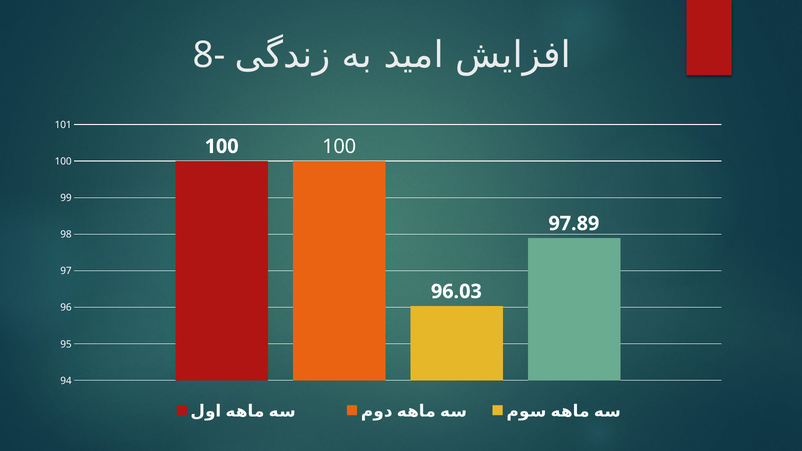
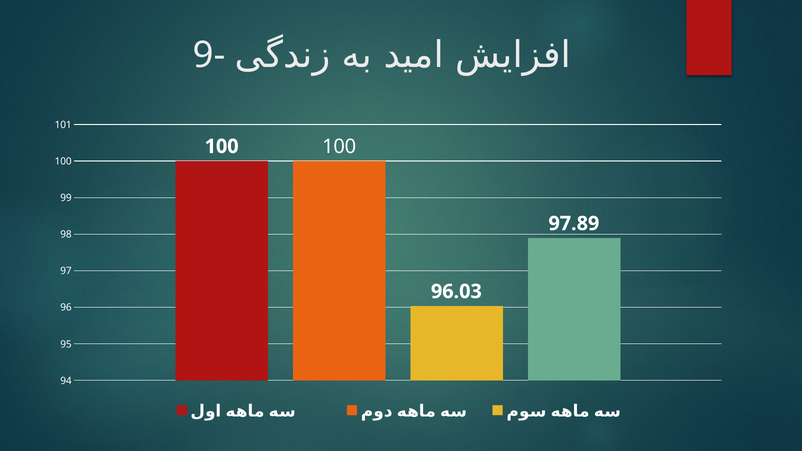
8-: 8- -> 9-
